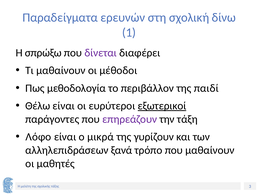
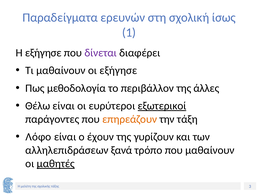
δίνω: δίνω -> ίσως
Η σπρώξω: σπρώξω -> εξήγησε
οι μέθοδοι: μέθοδοι -> εξήγησε
παιδί: παιδί -> άλλες
επηρεάζουν colour: purple -> orange
μικρά: μικρά -> έχουν
μαθητές underline: none -> present
